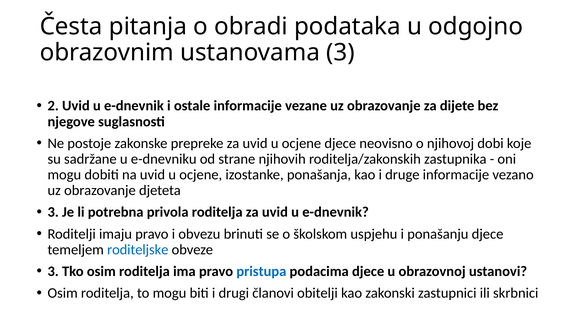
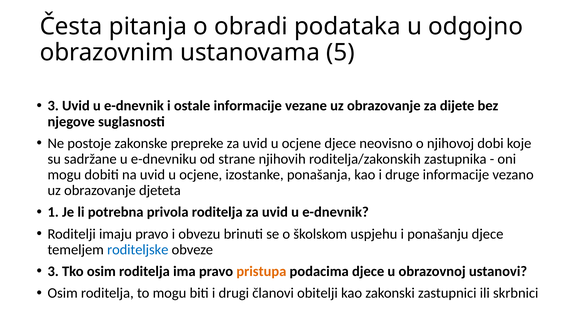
ustanovama 3: 3 -> 5
2 at (53, 106): 2 -> 3
3 at (53, 212): 3 -> 1
pristupa colour: blue -> orange
